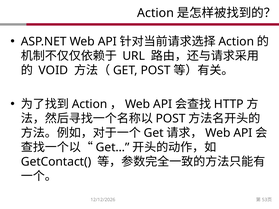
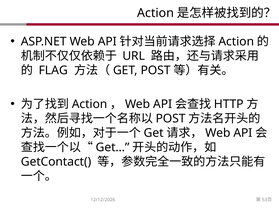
VOID: VOID -> FLAG
